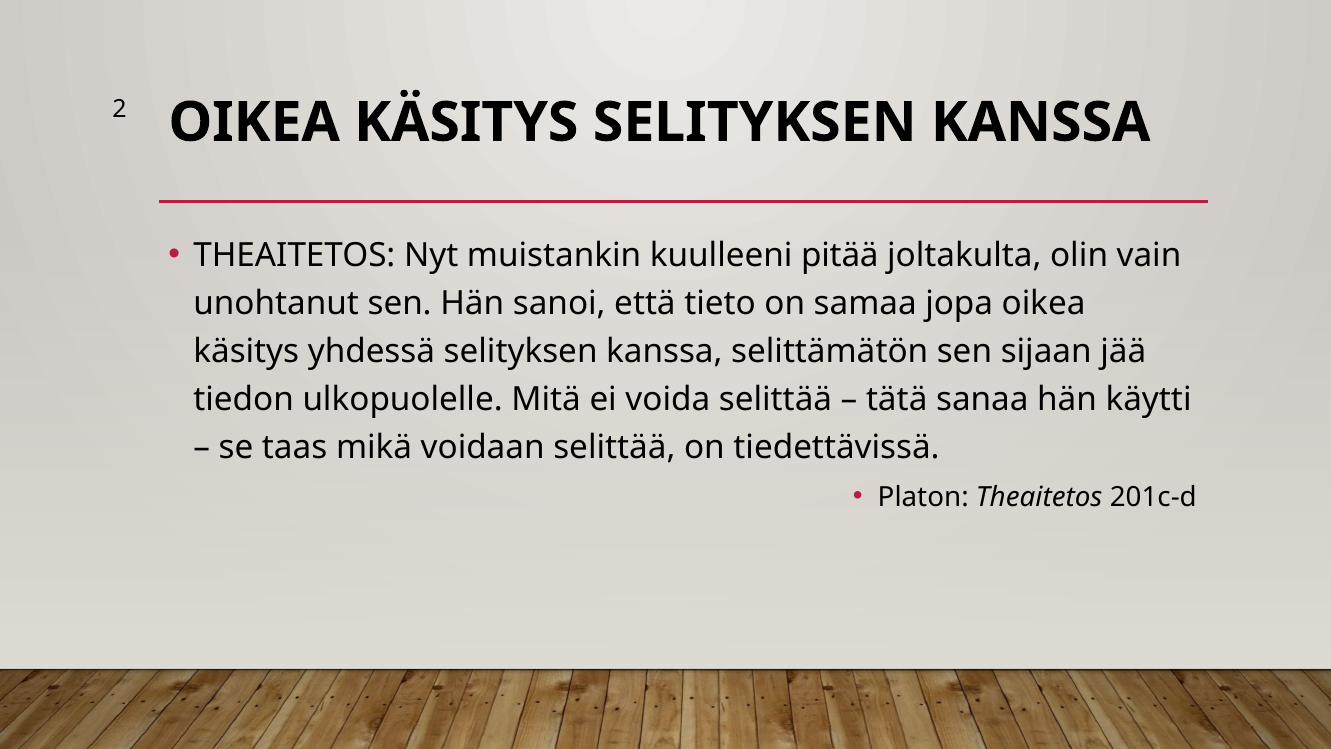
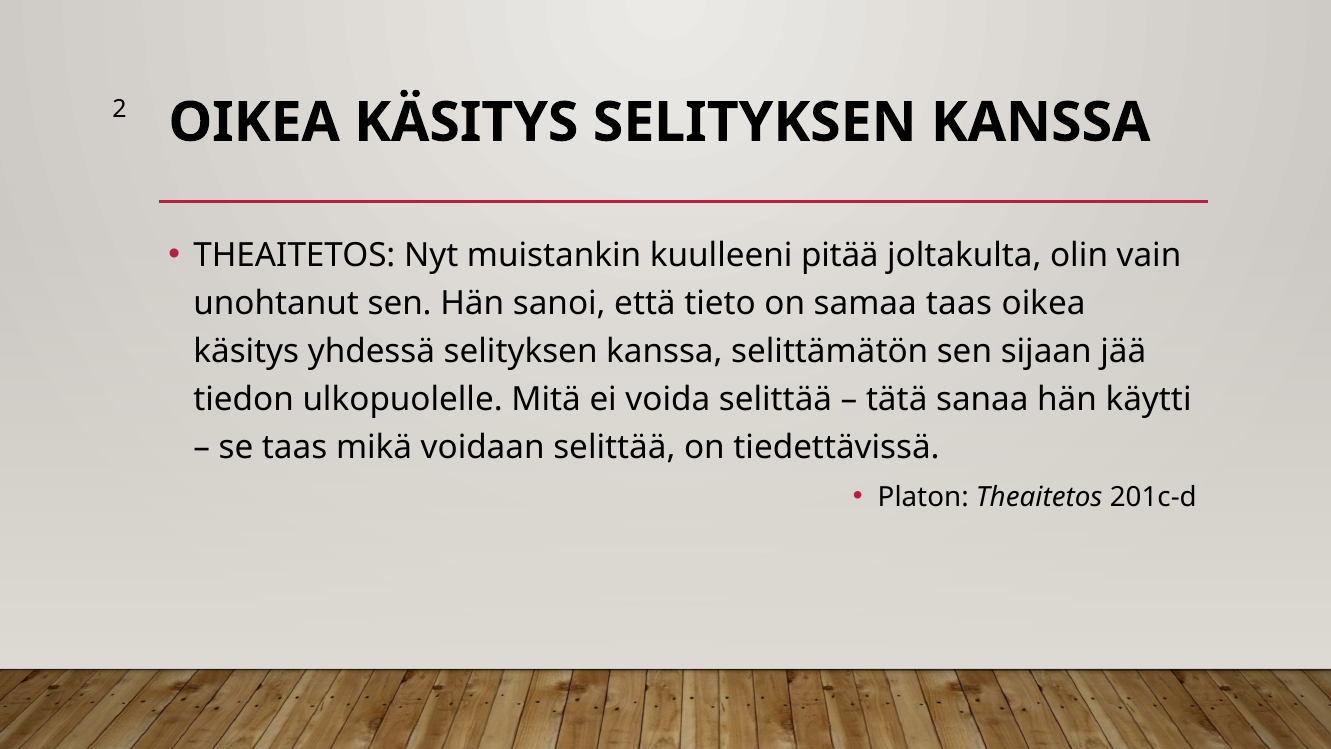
samaa jopa: jopa -> taas
